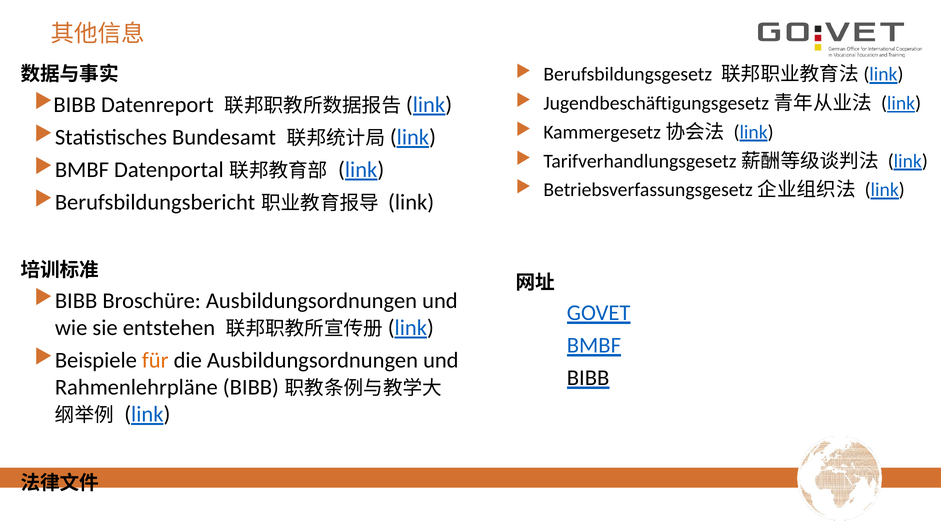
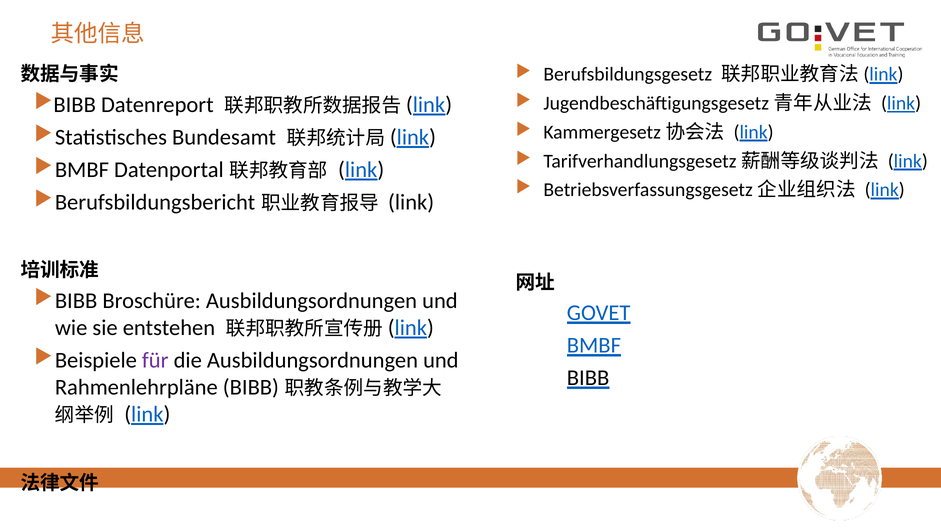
für colour: orange -> purple
